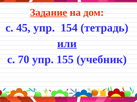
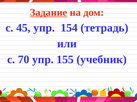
или underline: present -> none
